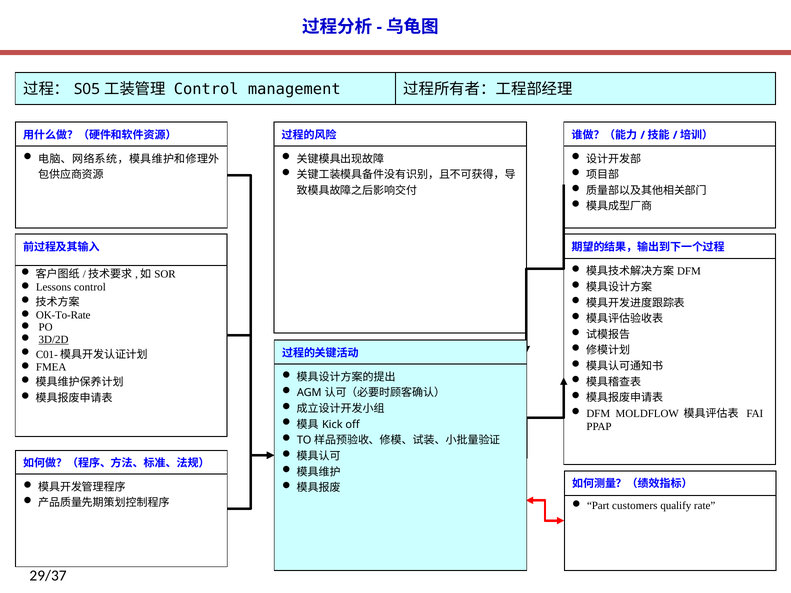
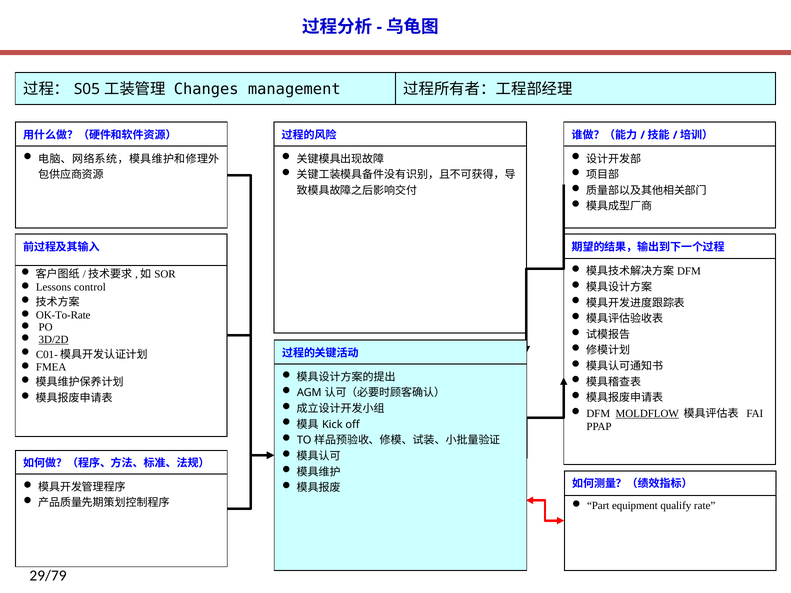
Control at (206, 89): Control -> Changes
MOLDFLOW underline: none -> present
customers: customers -> equipment
29/37: 29/37 -> 29/79
